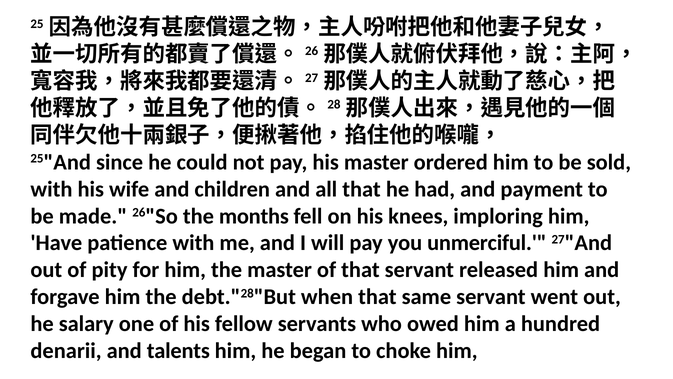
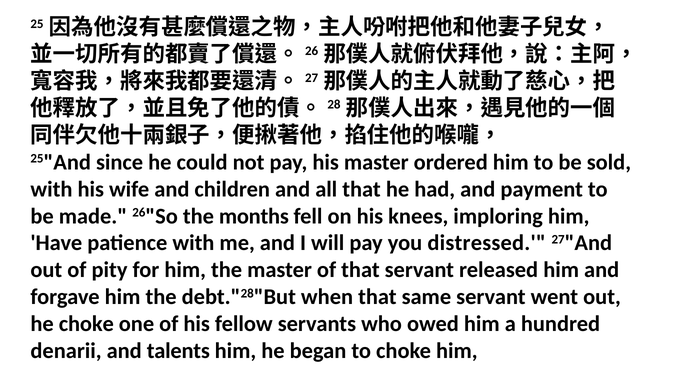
unmerciful: unmerciful -> distressed
he salary: salary -> choke
